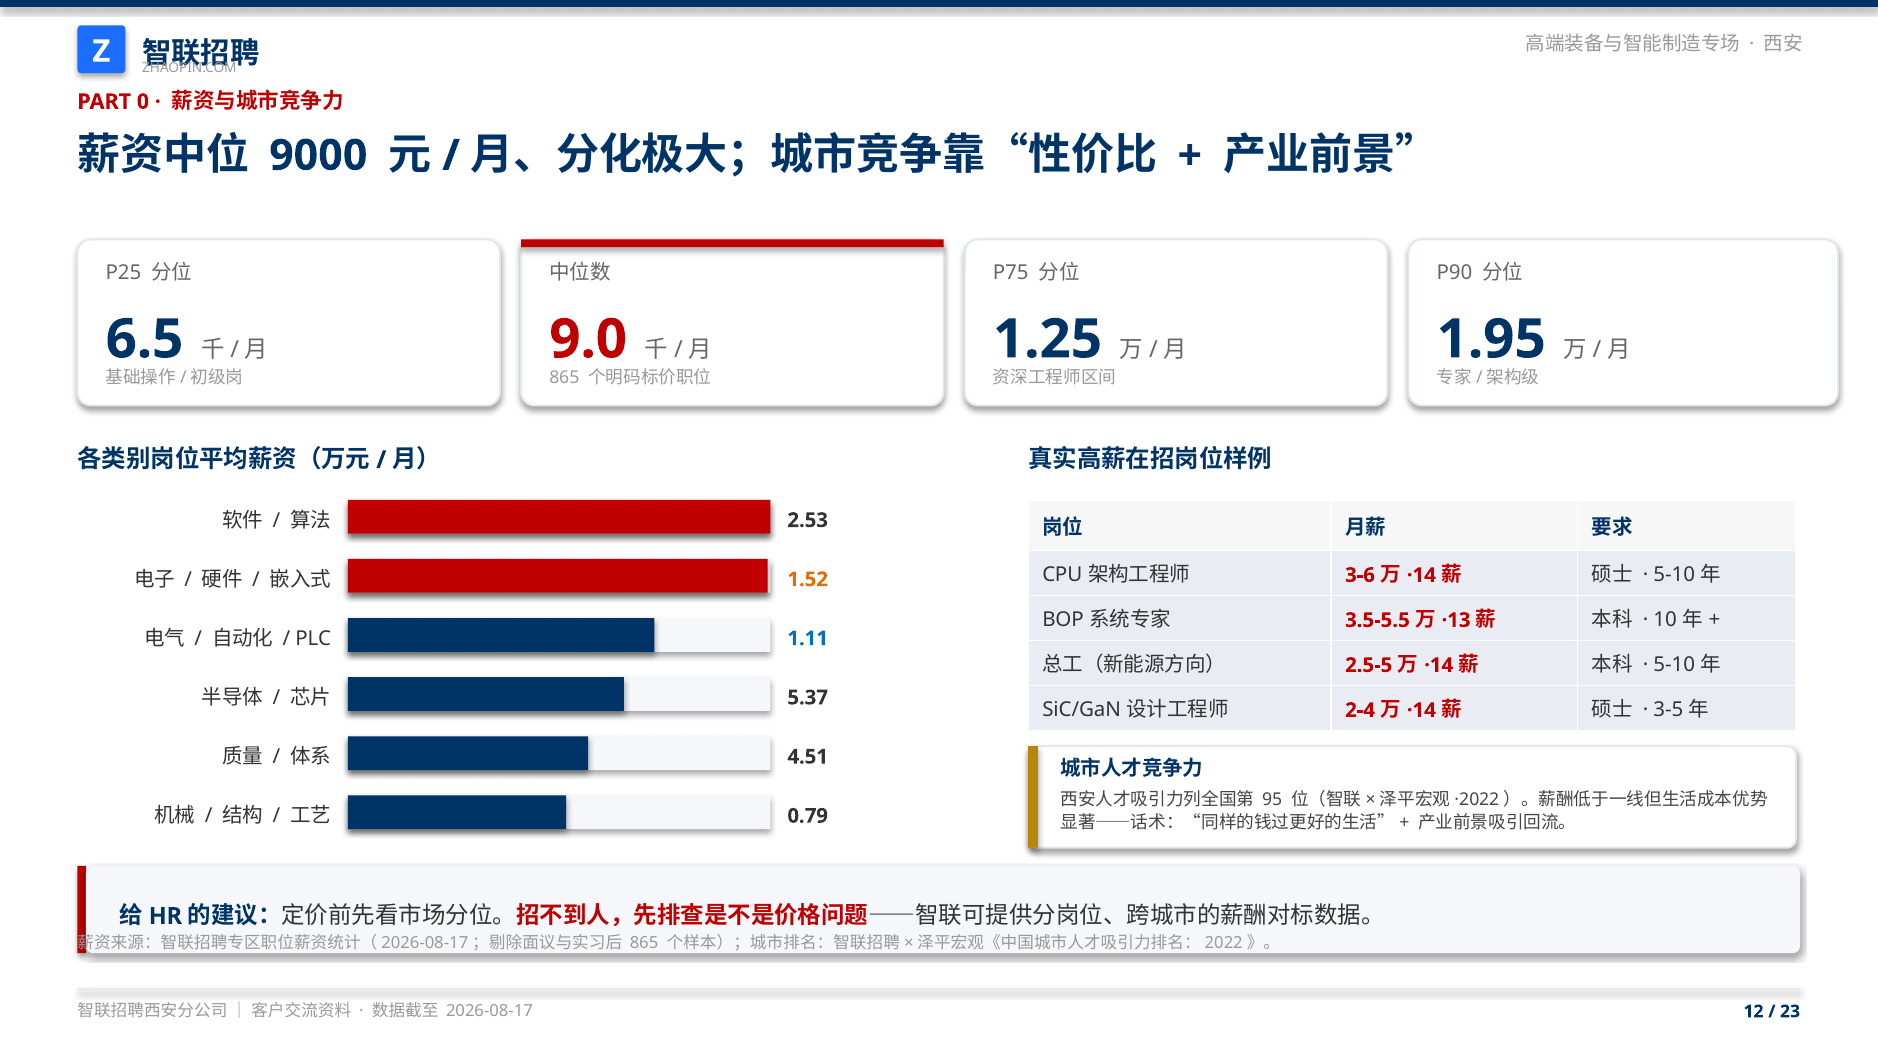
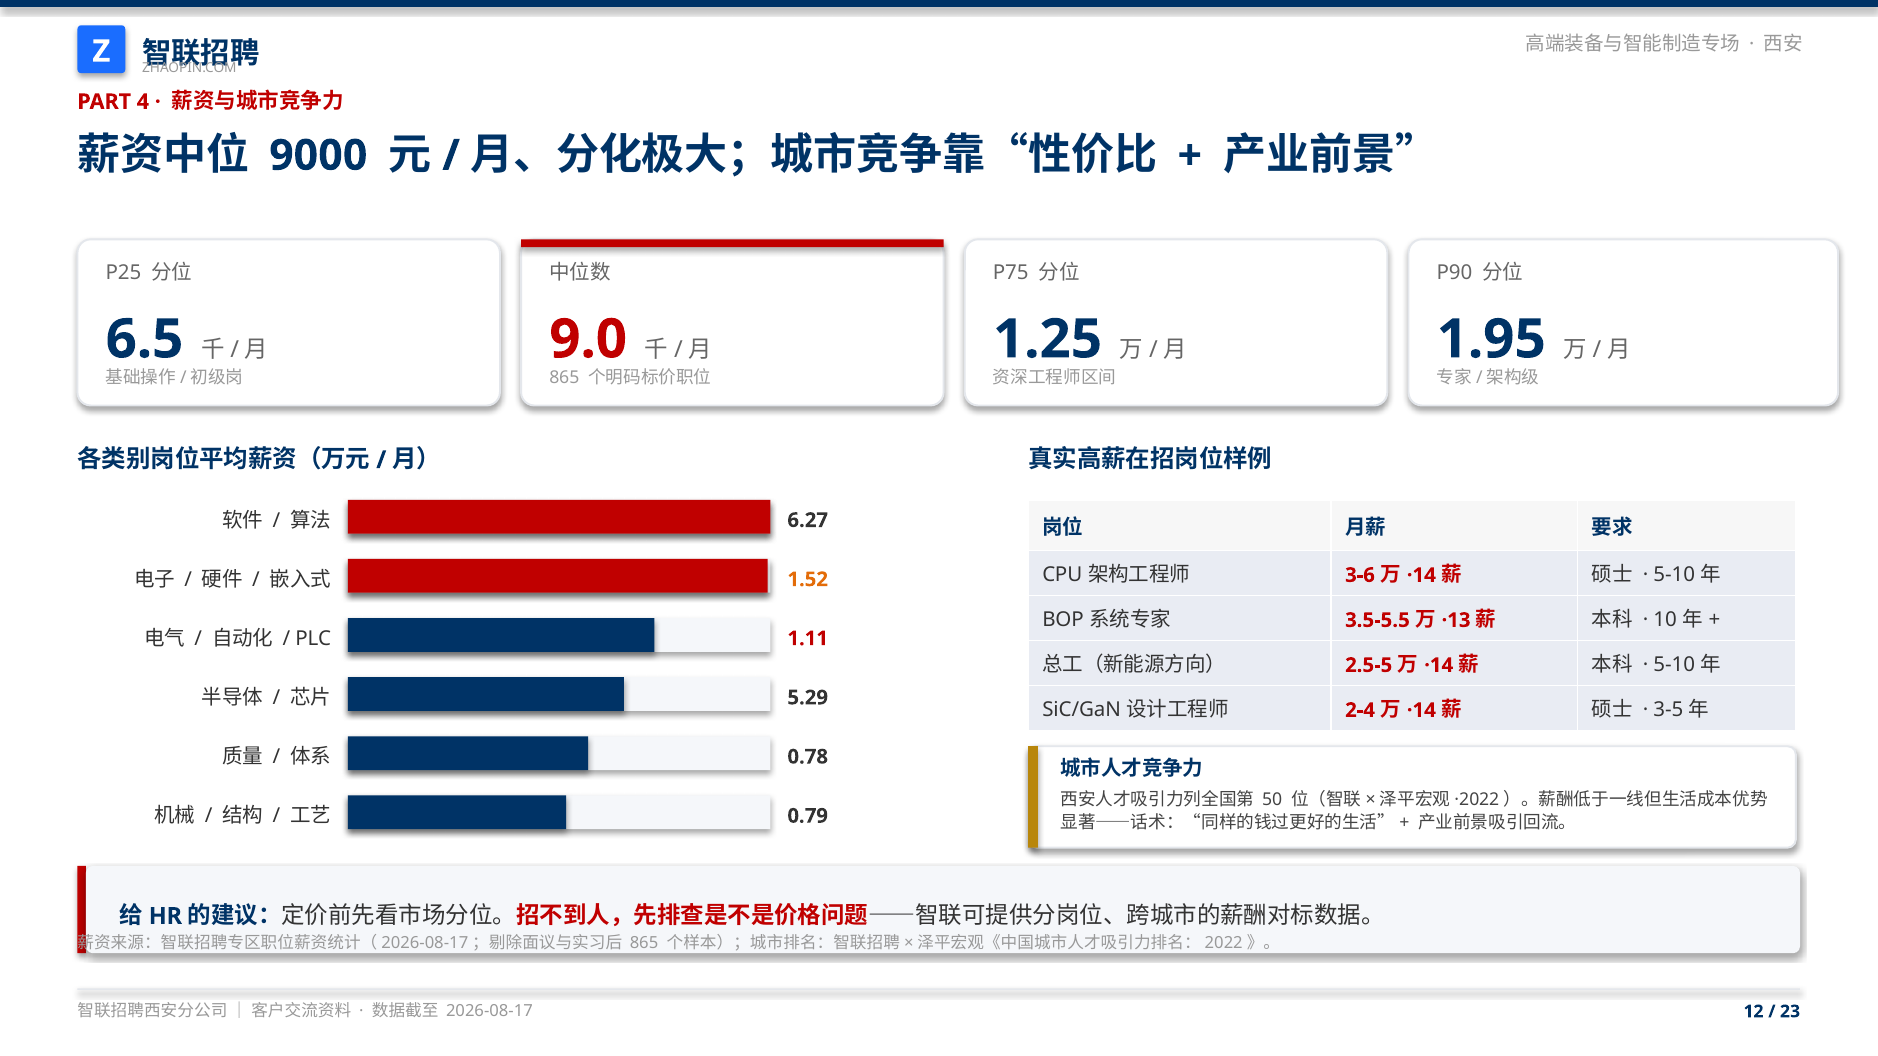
0: 0 -> 4
2.53: 2.53 -> 6.27
1.11 colour: blue -> red
5.37: 5.37 -> 5.29
4.51: 4.51 -> 0.78
95: 95 -> 50
